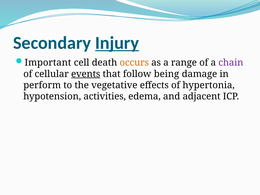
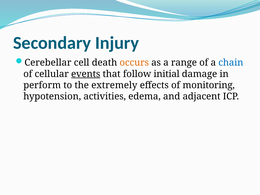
Injury underline: present -> none
Important: Important -> Cerebellar
chain colour: purple -> blue
being: being -> initial
vegetative: vegetative -> extremely
hypertonia: hypertonia -> monitoring
